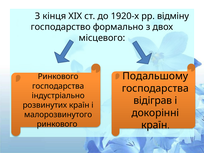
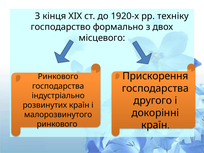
відміну: відміну -> техніку
Подальшому: Подальшому -> Прискорення
відіграв: відіграв -> другого
